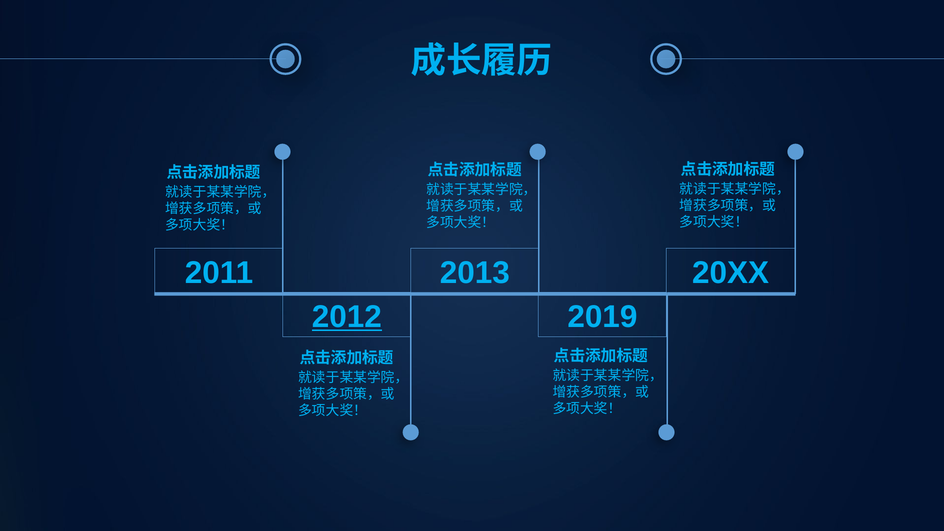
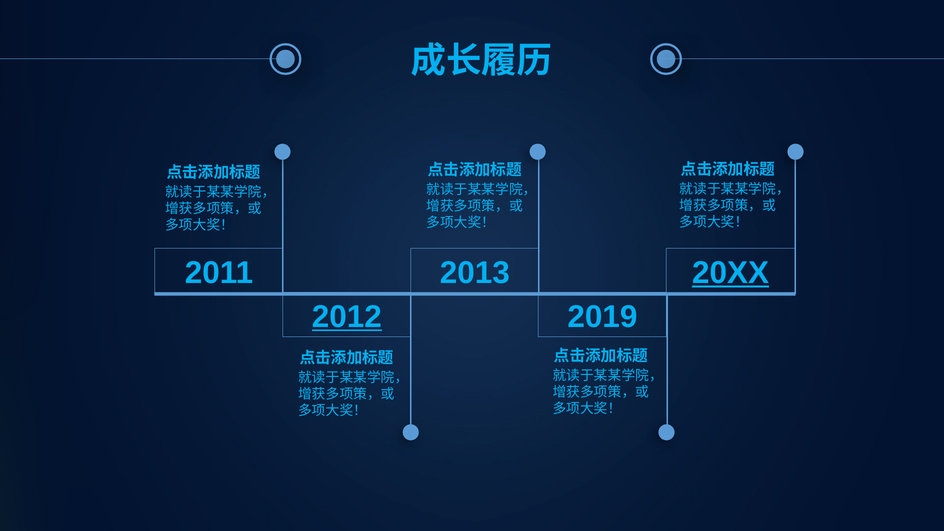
20XX underline: none -> present
